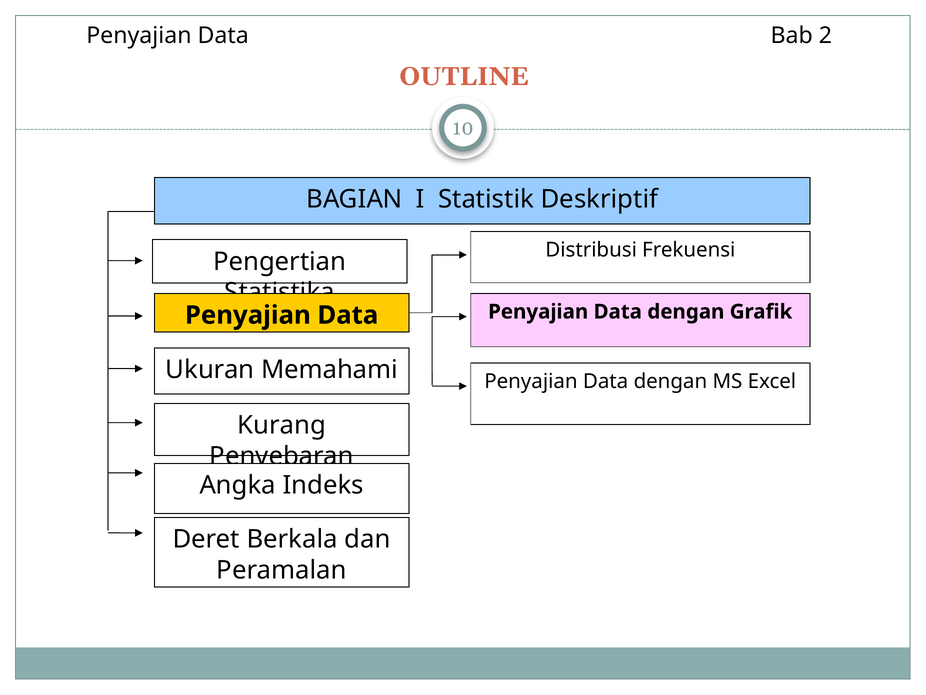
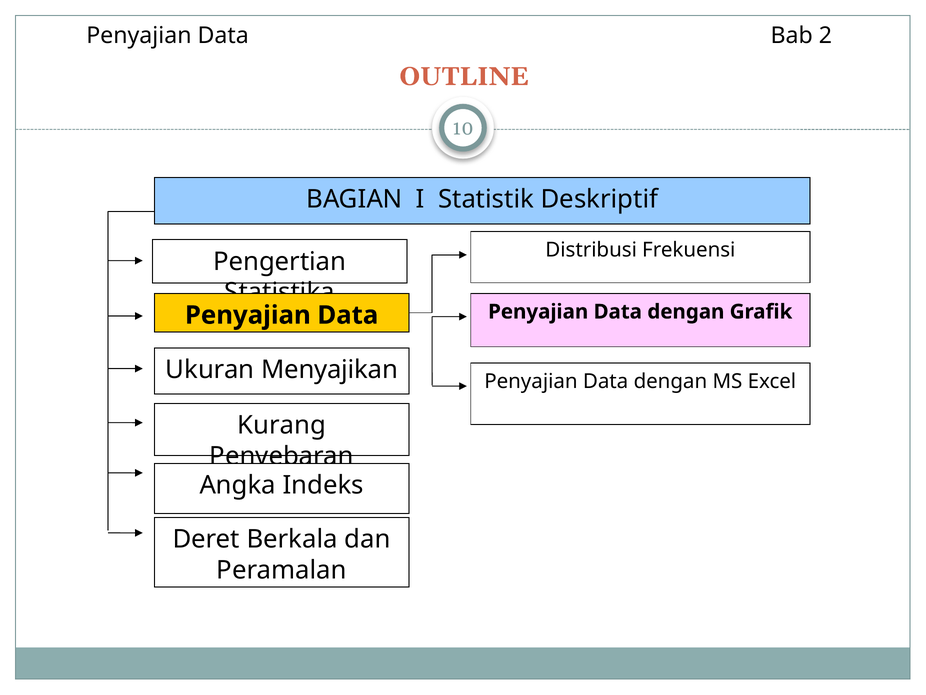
Memahami: Memahami -> Menyajikan
